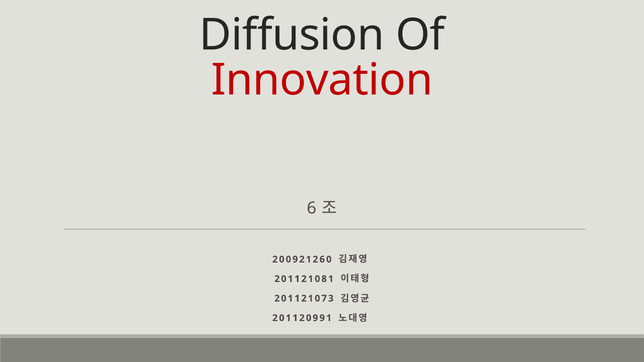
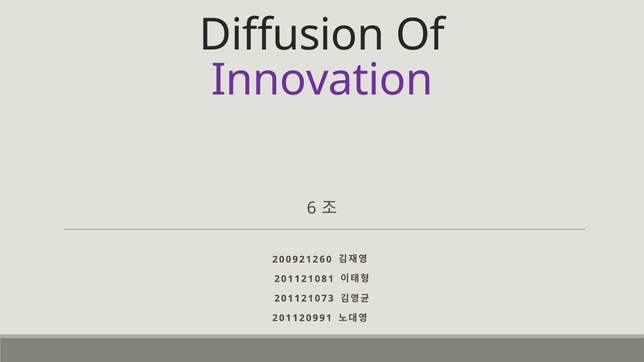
Innovation colour: red -> purple
